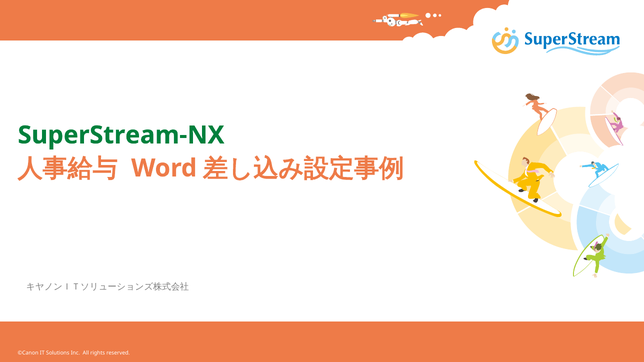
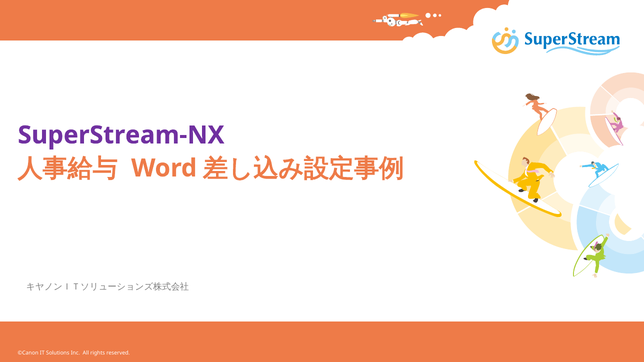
SuperStream-NX colour: green -> purple
